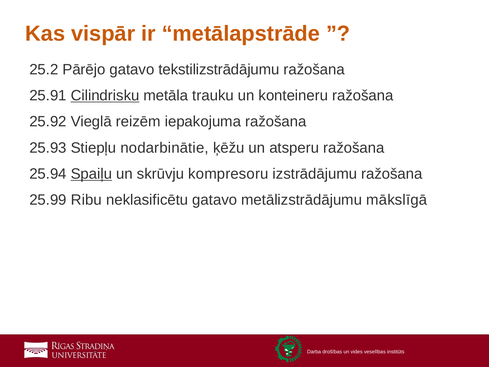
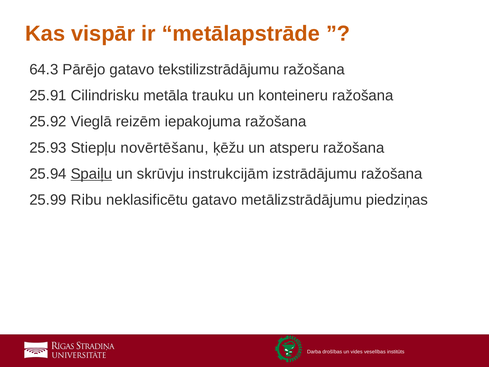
25.2: 25.2 -> 64.3
Cilindrisku underline: present -> none
nodarbinātie: nodarbinātie -> novērtēšanu
kompresoru: kompresoru -> instrukcijām
mākslīgā: mākslīgā -> piedziņas
